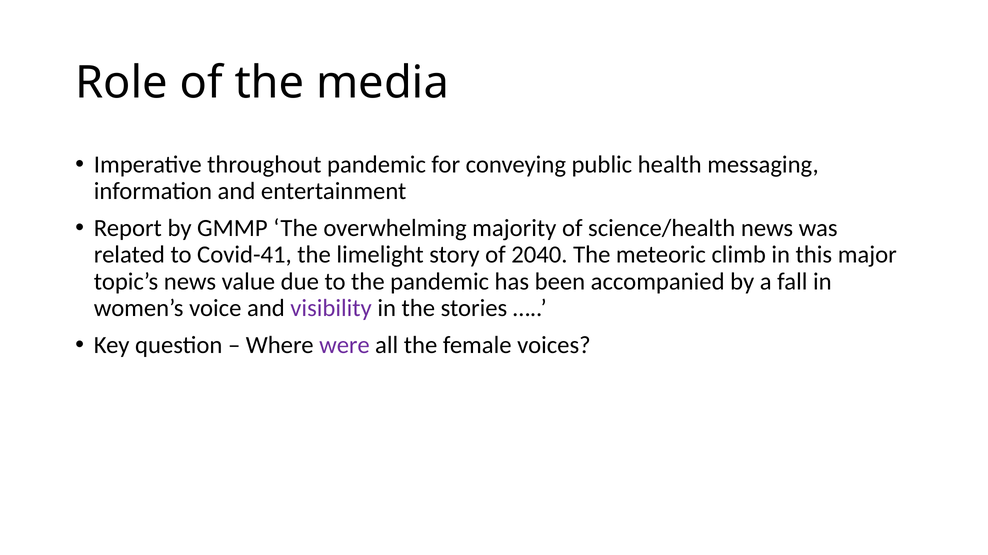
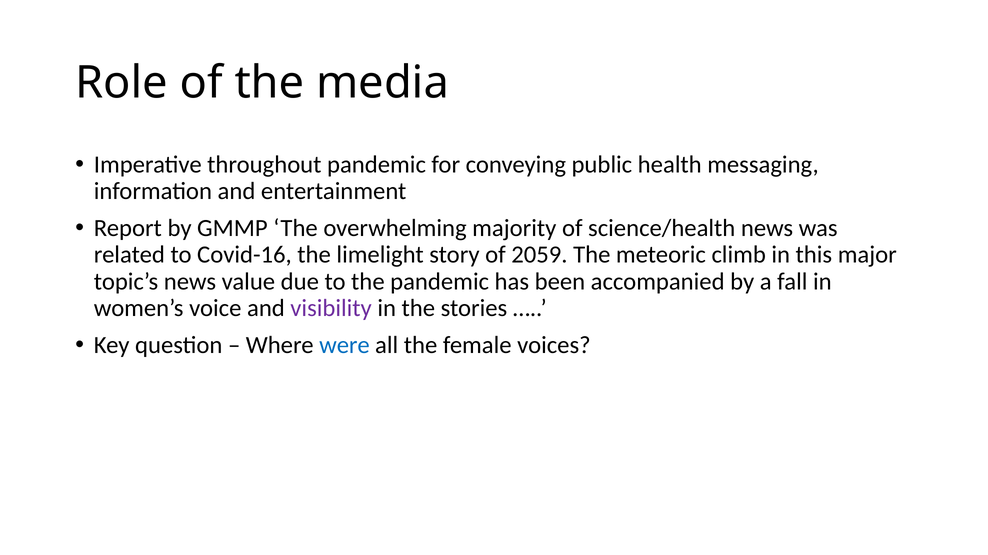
Covid-41: Covid-41 -> Covid-16
2040: 2040 -> 2059
were colour: purple -> blue
